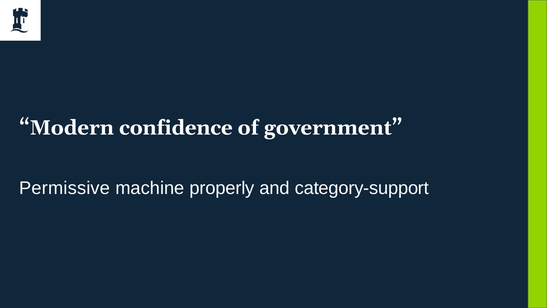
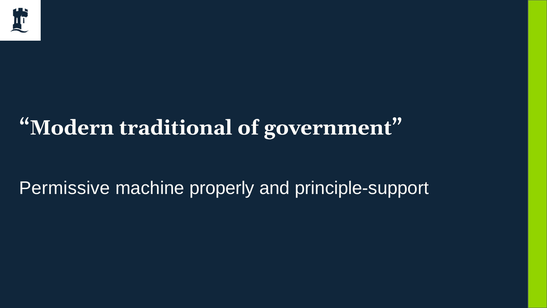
confidence: confidence -> traditional
category-support: category-support -> principle-support
